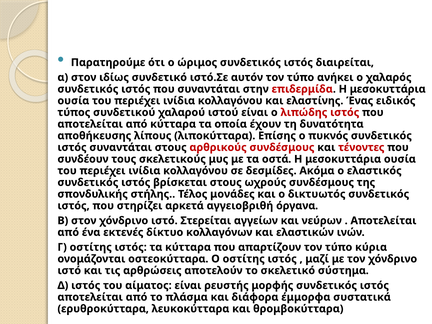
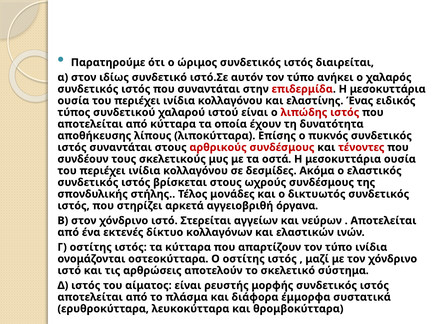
τύπο κύρια: κύρια -> ινίδια
